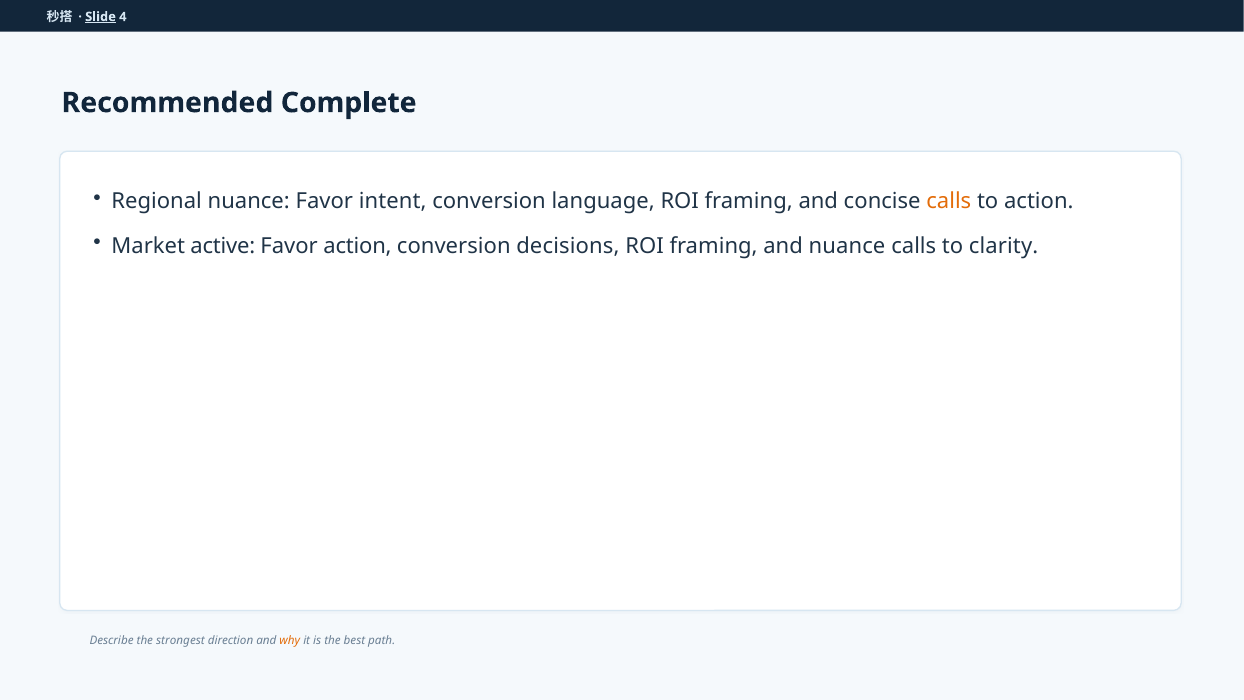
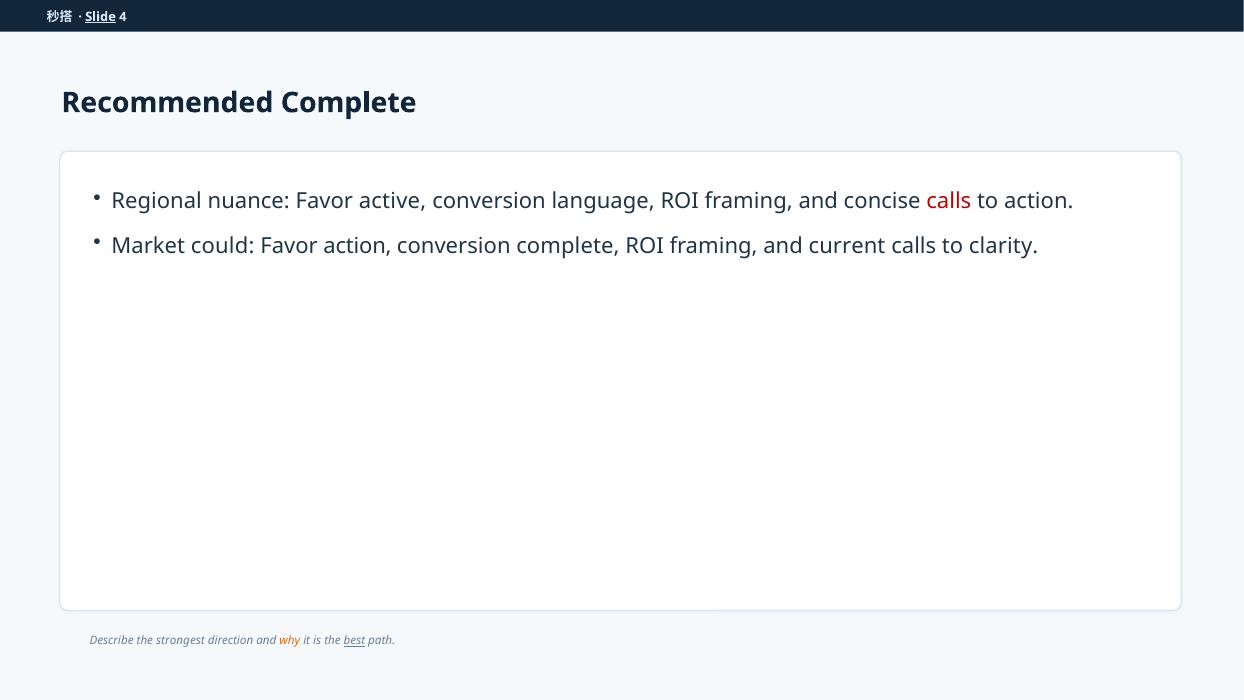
intent: intent -> active
calls at (949, 201) colour: orange -> red
active: active -> could
conversion decisions: decisions -> complete
and nuance: nuance -> current
best underline: none -> present
